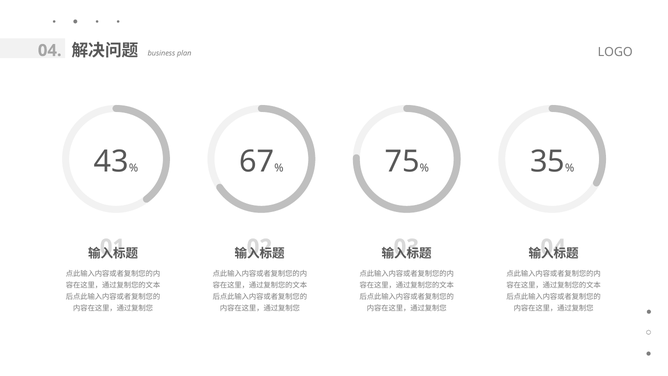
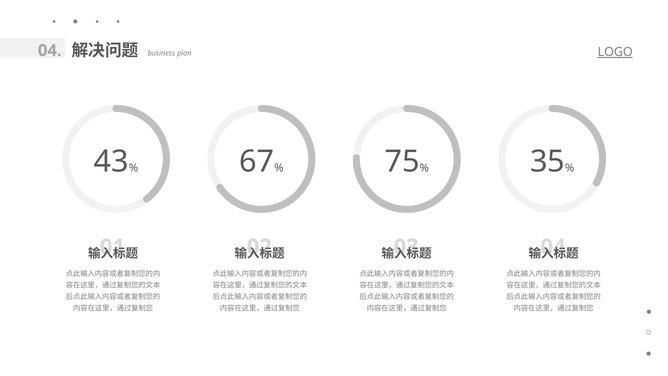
LOGO underline: none -> present
